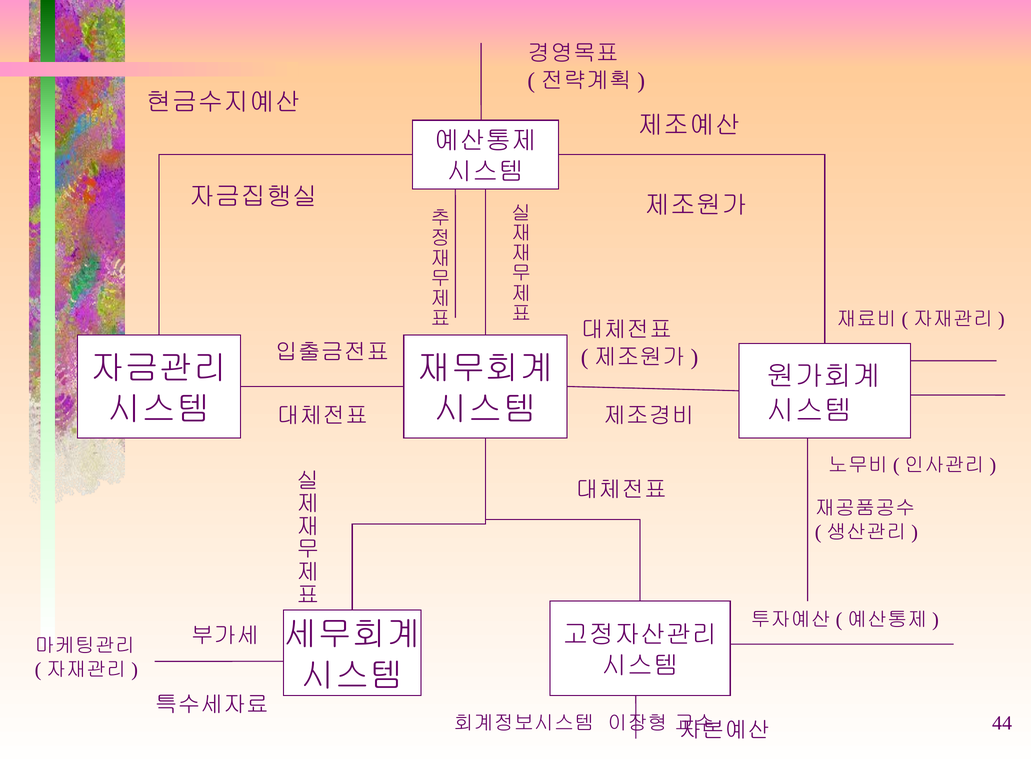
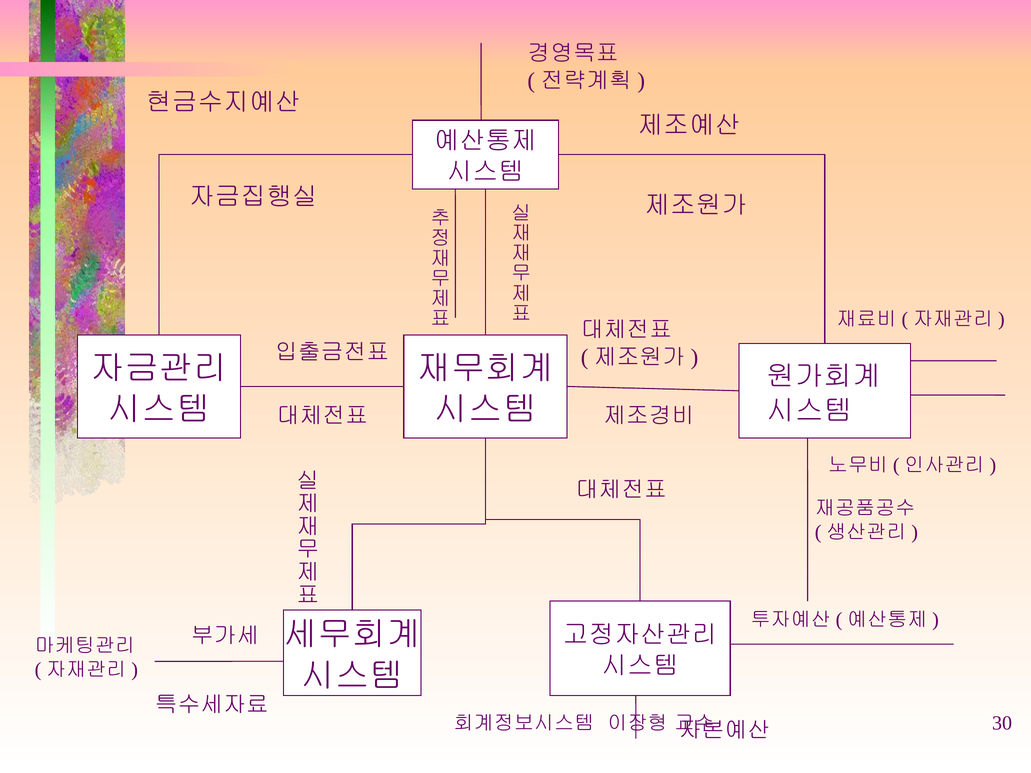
44: 44 -> 30
